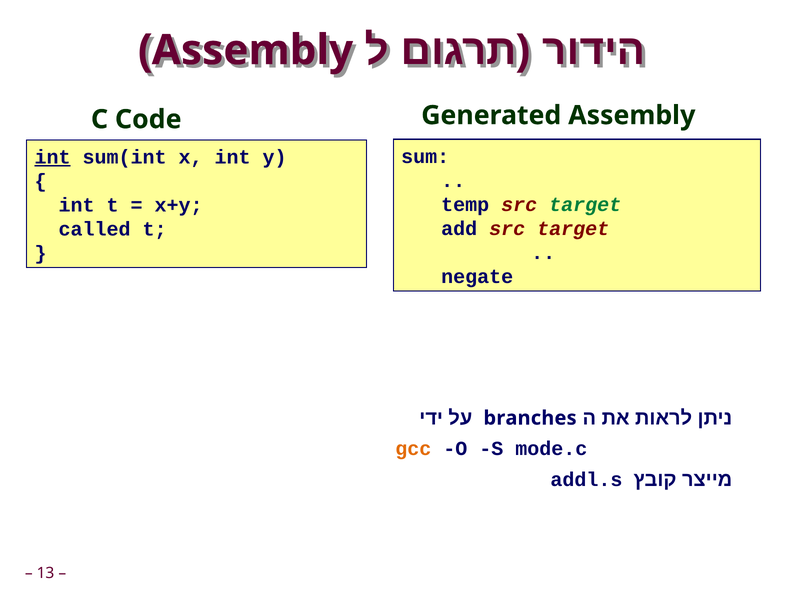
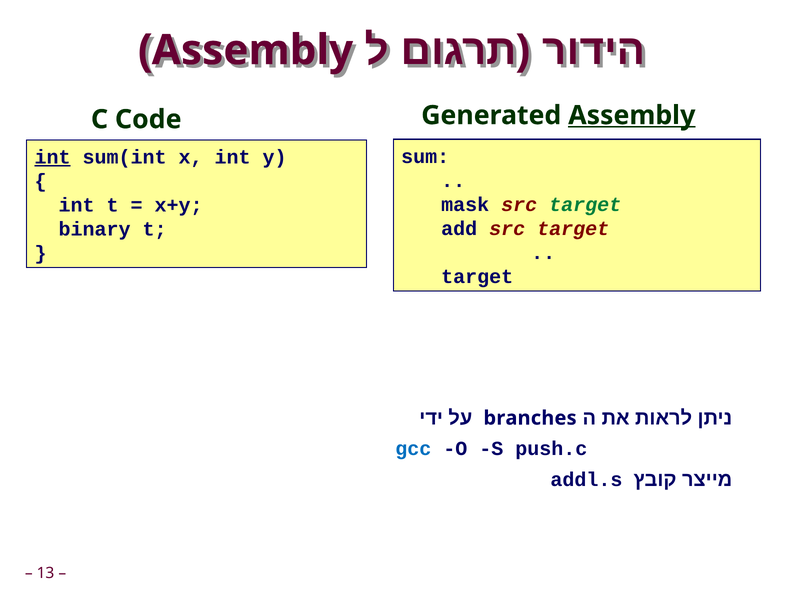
Assembly at (632, 115) underline: none -> present
temp: temp -> mask
called: called -> binary
negate at (477, 277): negate -> target
gcc colour: orange -> blue
mode.c: mode.c -> push.c
